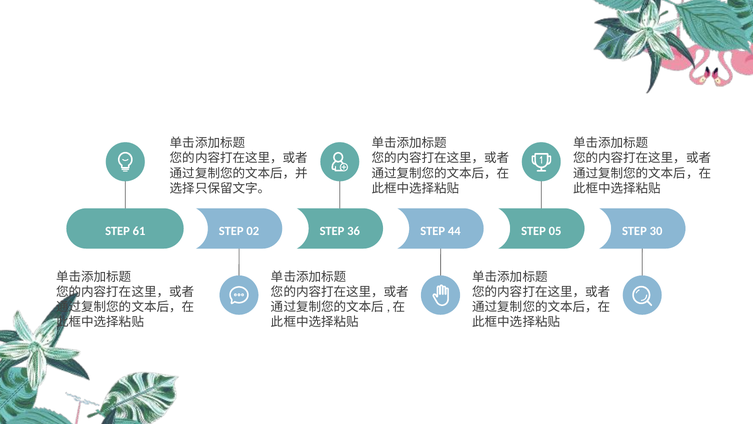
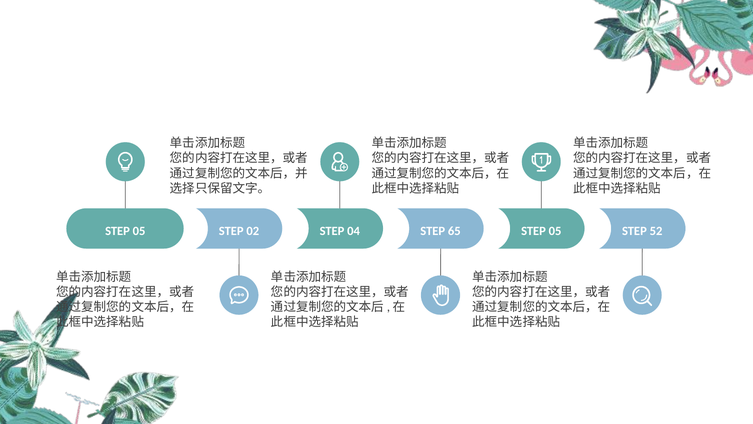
61 at (139, 231): 61 -> 05
36: 36 -> 04
44: 44 -> 65
30: 30 -> 52
